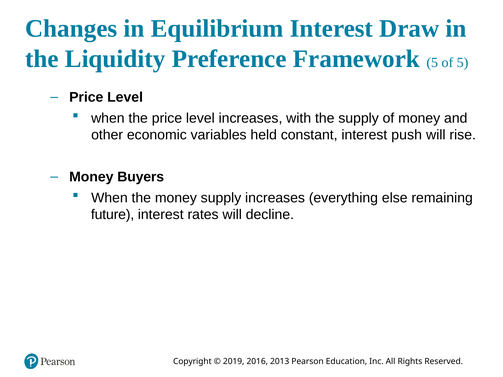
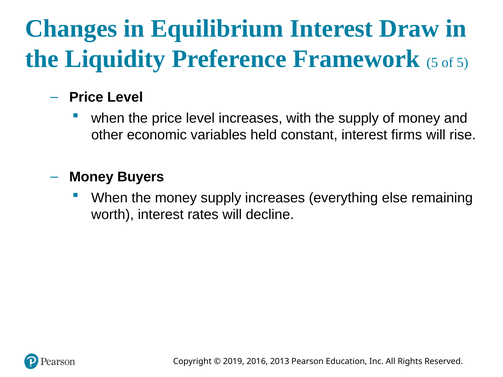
push: push -> firms
future: future -> worth
